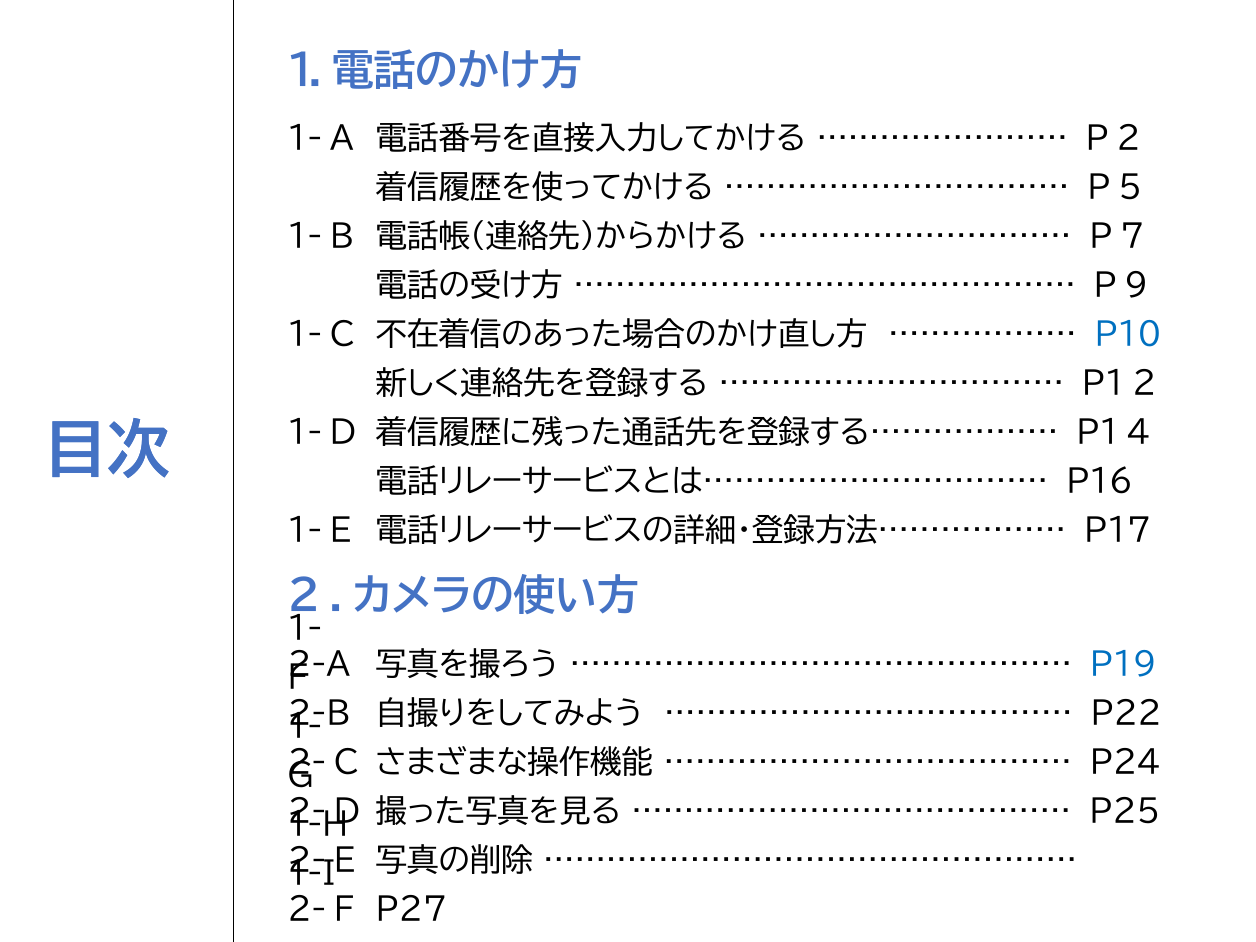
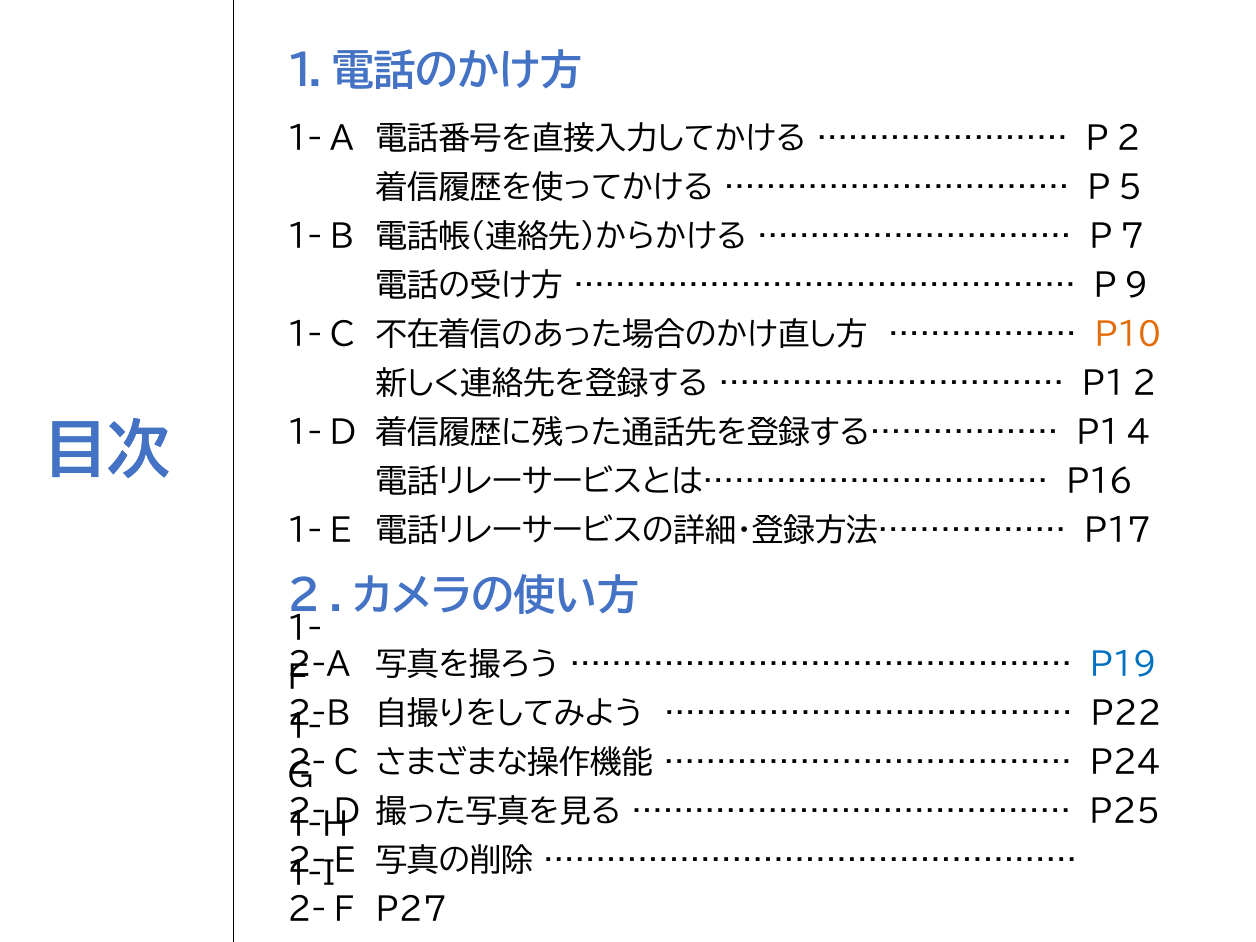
P10 colour: blue -> orange
